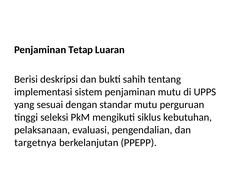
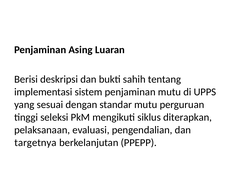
Tetap: Tetap -> Asing
kebutuhan: kebutuhan -> diterapkan
